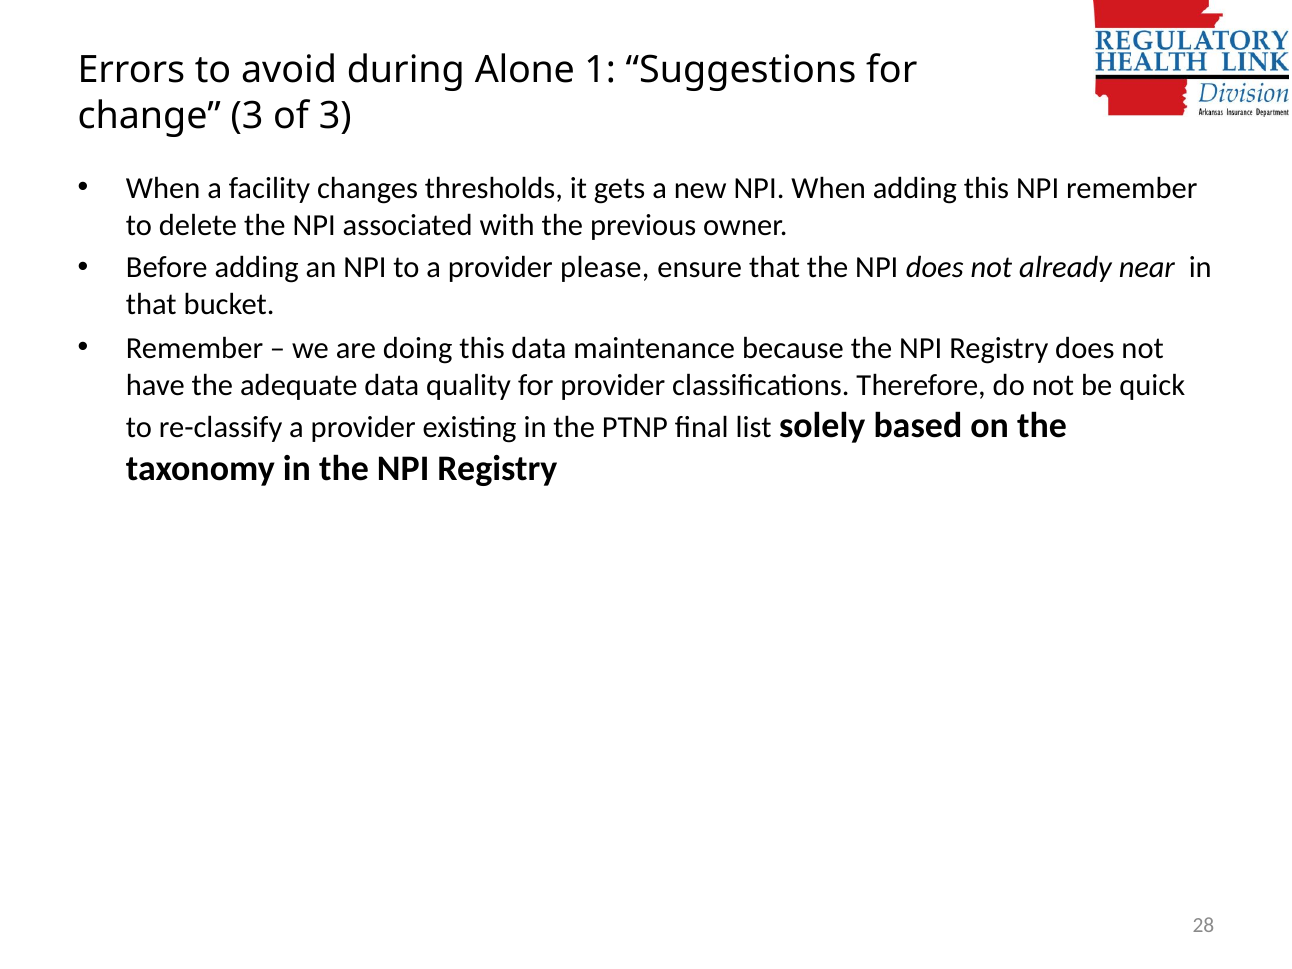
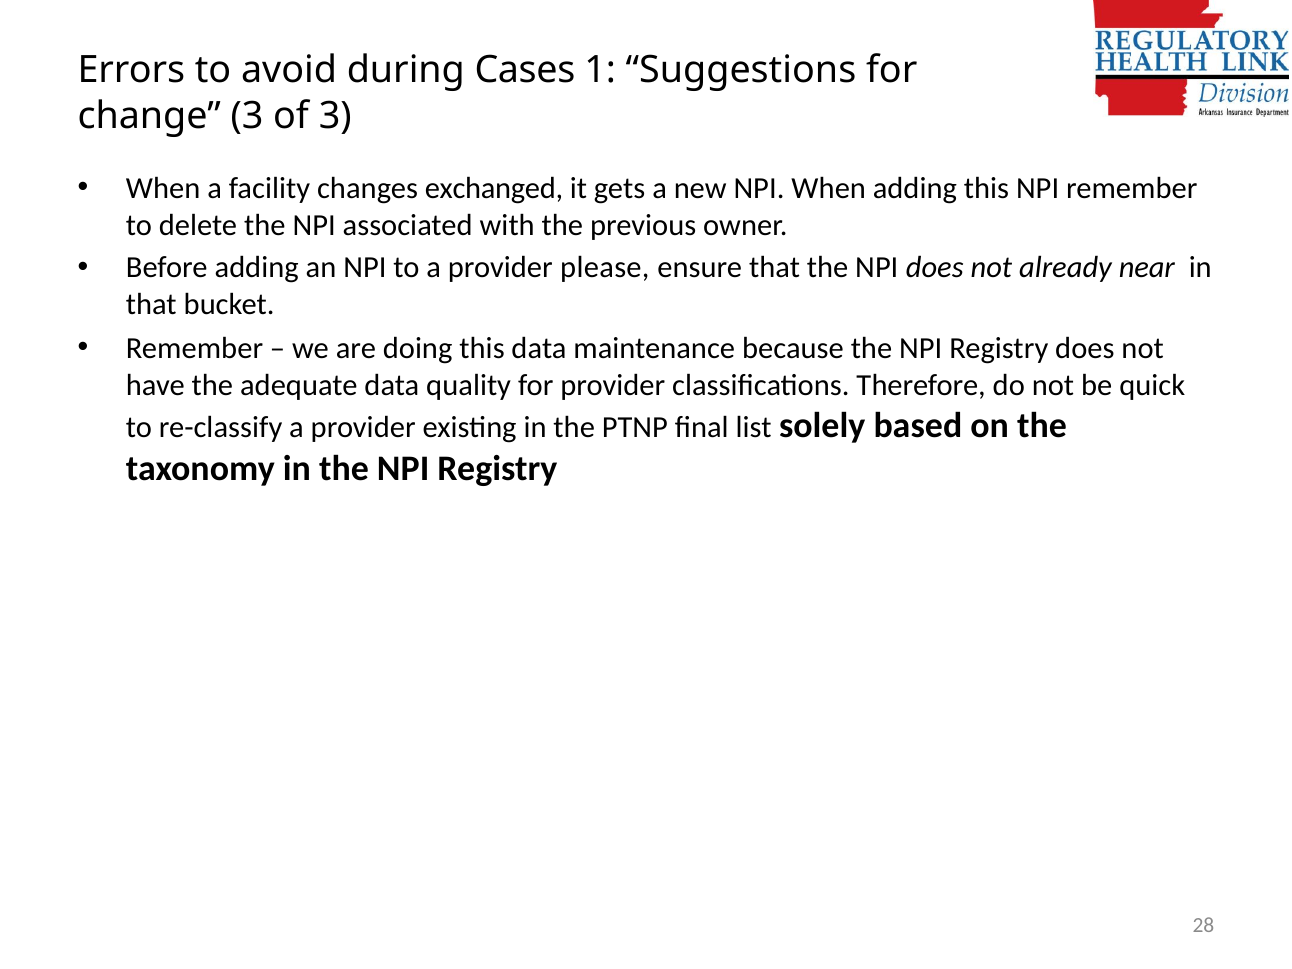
Alone: Alone -> Cases
thresholds: thresholds -> exchanged
